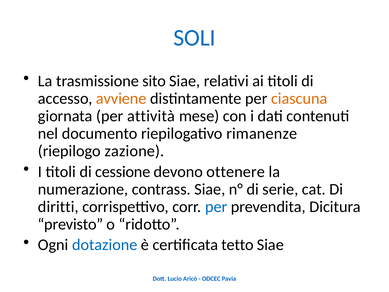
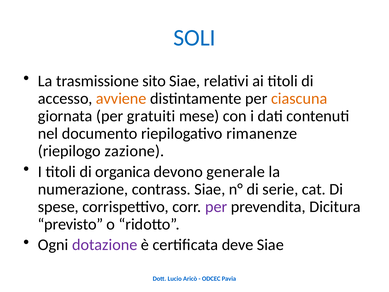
attività: attività -> gratuiti
cessione: cessione -> organica
ottenere: ottenere -> generale
diritti: diritti -> spese
per at (216, 207) colour: blue -> purple
dotazione colour: blue -> purple
tetto: tetto -> deve
